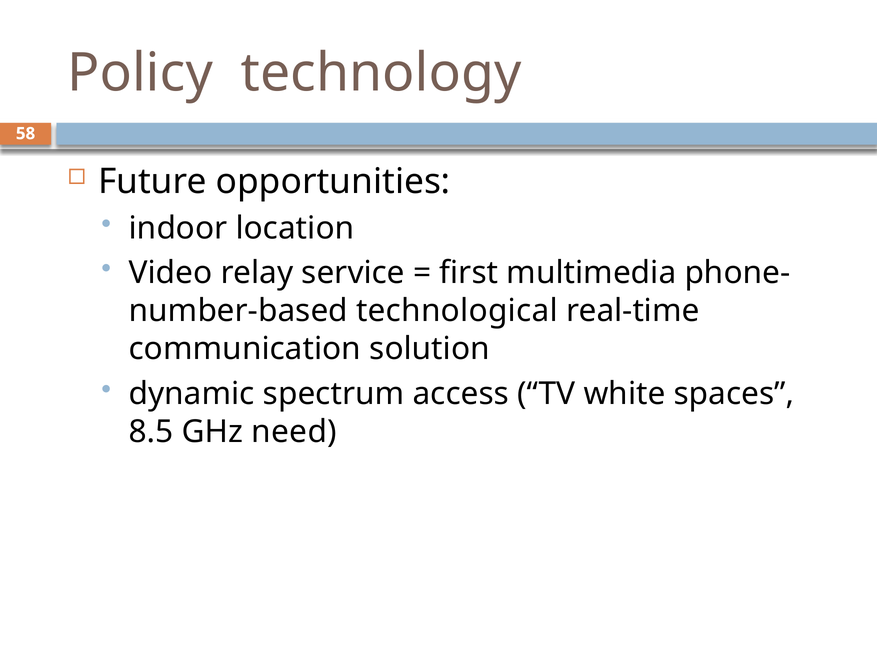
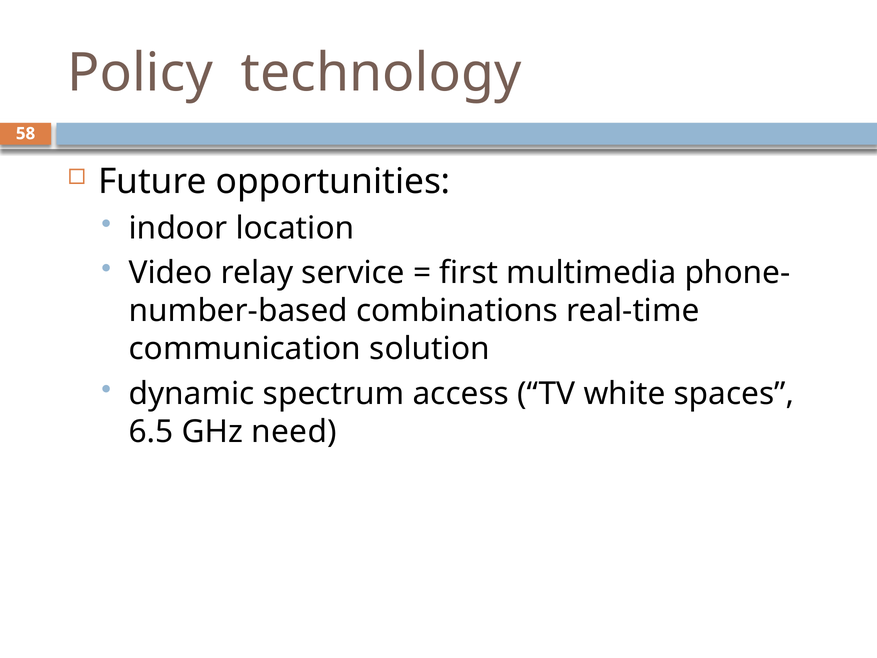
technological: technological -> combinations
8.5: 8.5 -> 6.5
